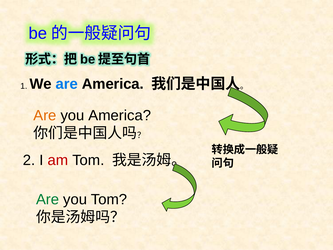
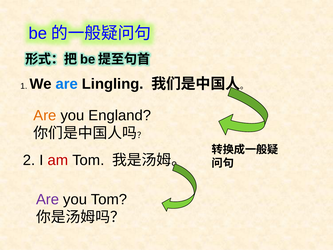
are America: America -> Lingling
you America: America -> England
Are at (48, 199) colour: green -> purple
